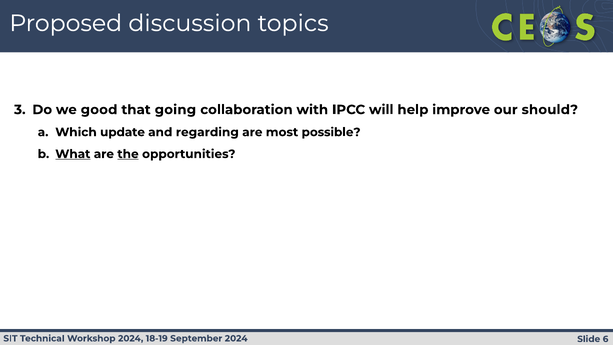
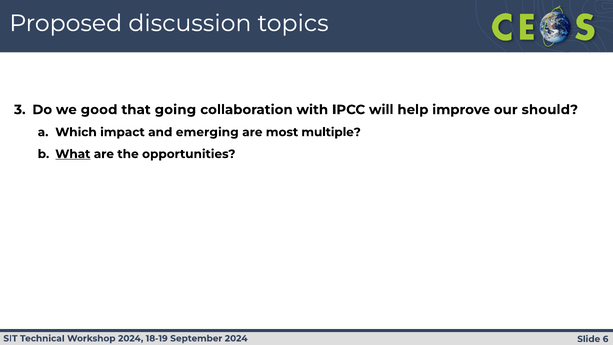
update: update -> impact
regarding: regarding -> emerging
possible: possible -> multiple
the underline: present -> none
